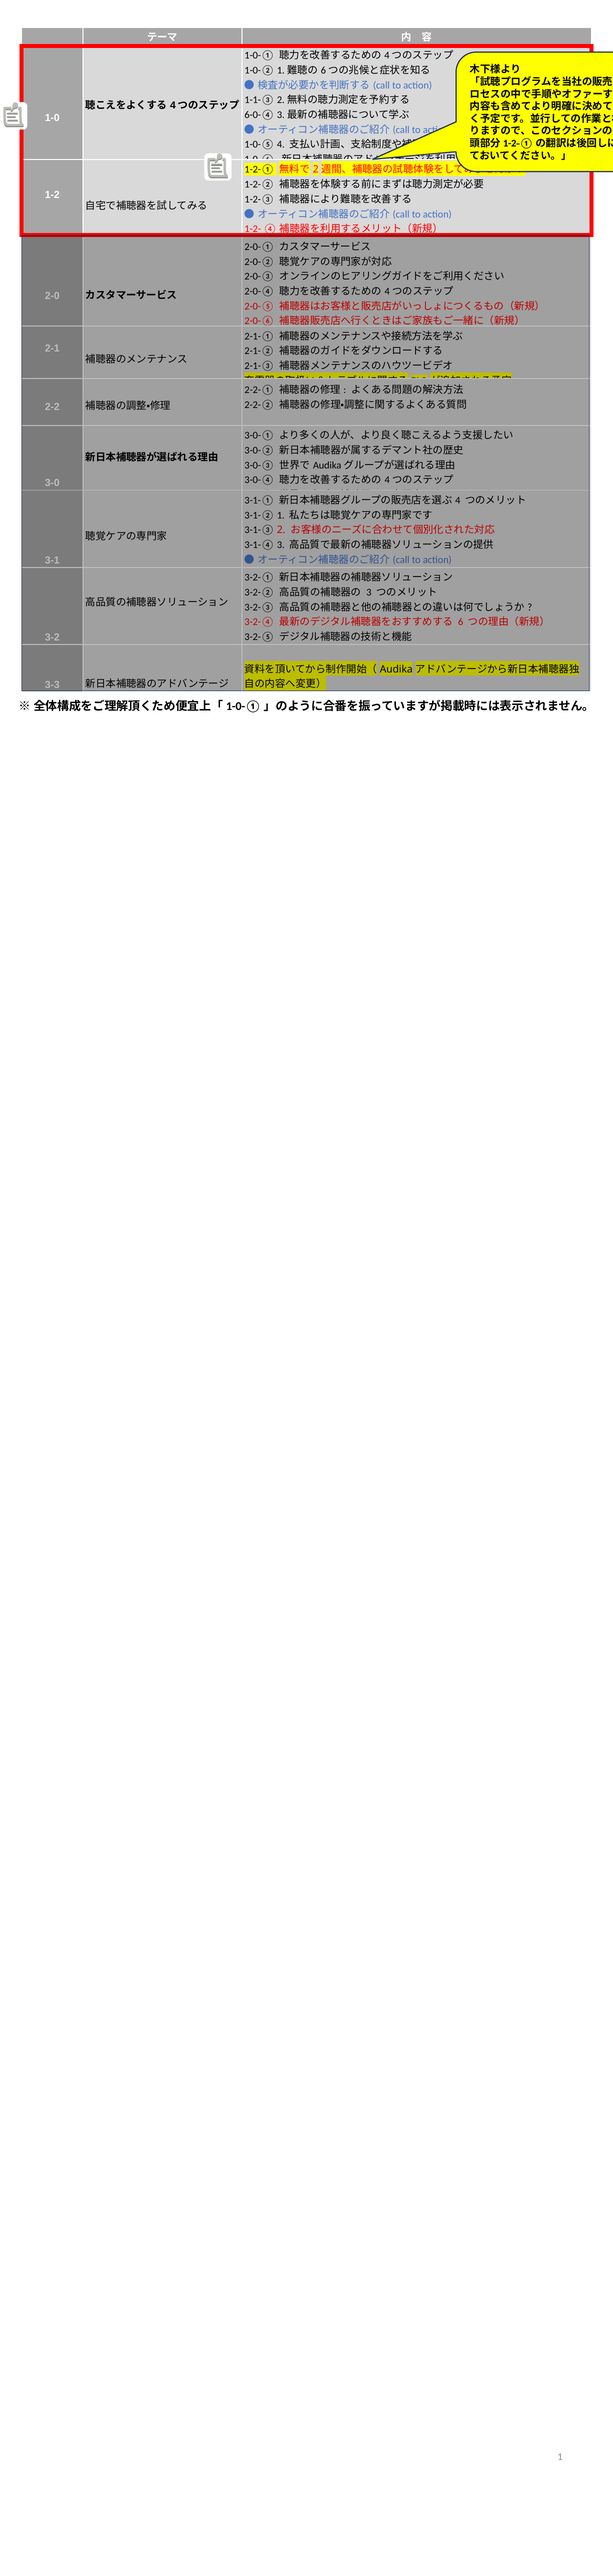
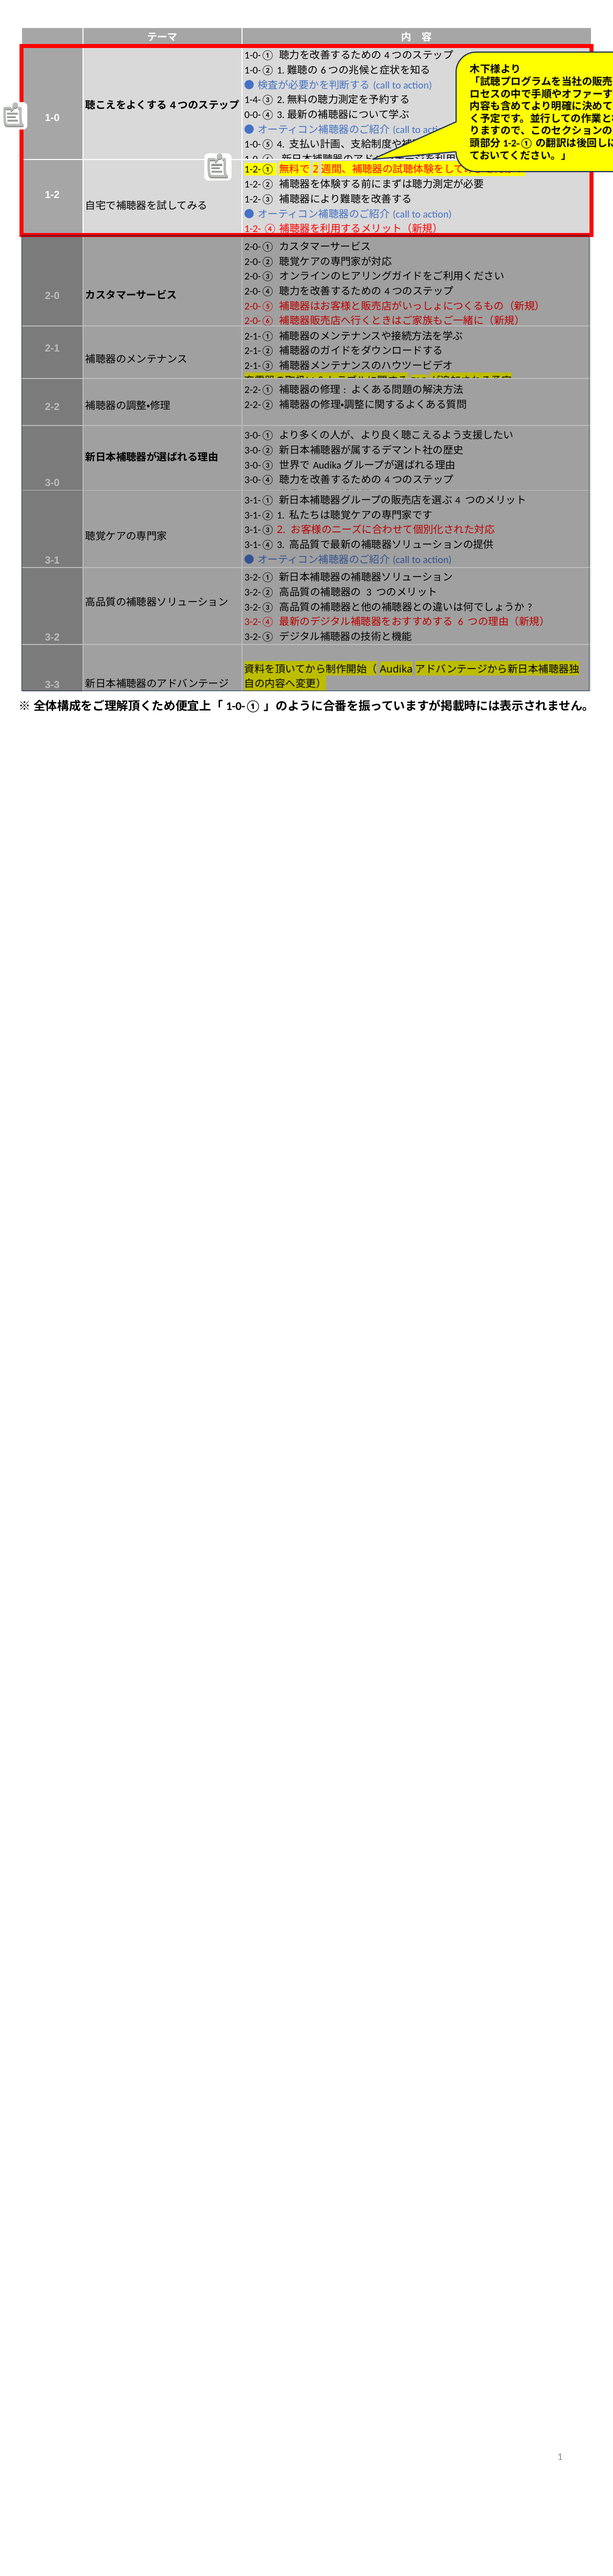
1-1-③: 1-1-③ -> 1-4-③
6-0-④: 6-0-④ -> 0-0-④
